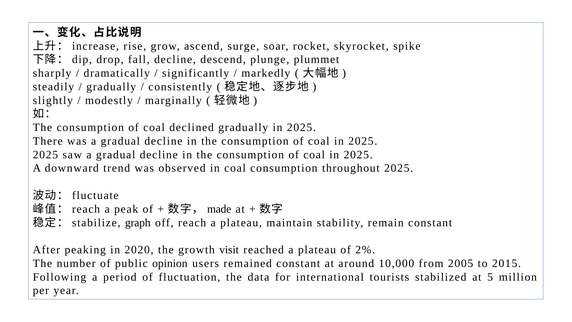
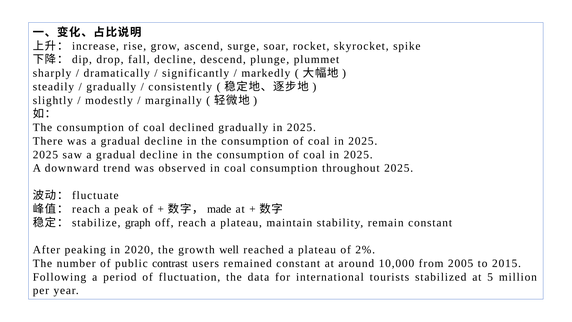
visit: visit -> well
opinion: opinion -> contrast
